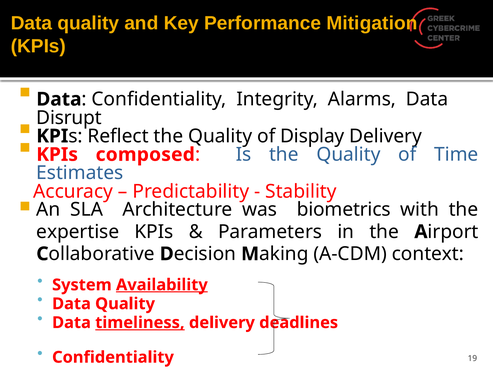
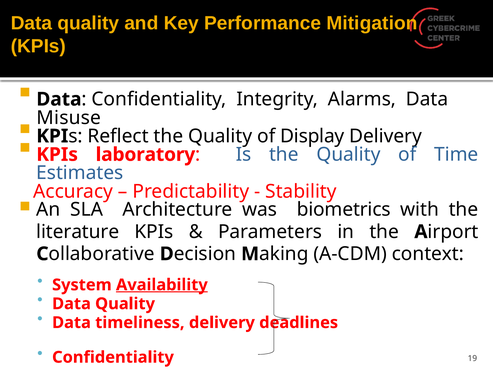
Disrupt: Disrupt -> Misuse
composed: composed -> laboratory
expertise: expertise -> literature
timeliness underline: present -> none
